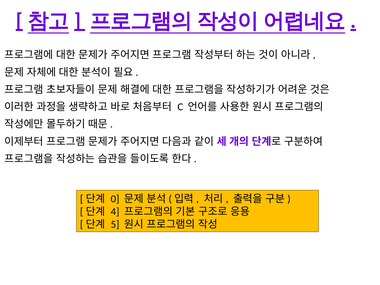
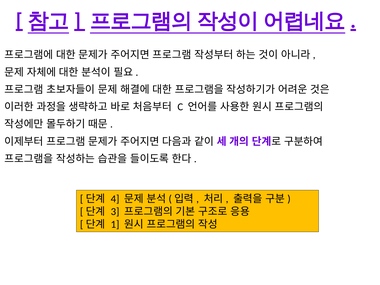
0: 0 -> 4
4: 4 -> 3
5: 5 -> 1
